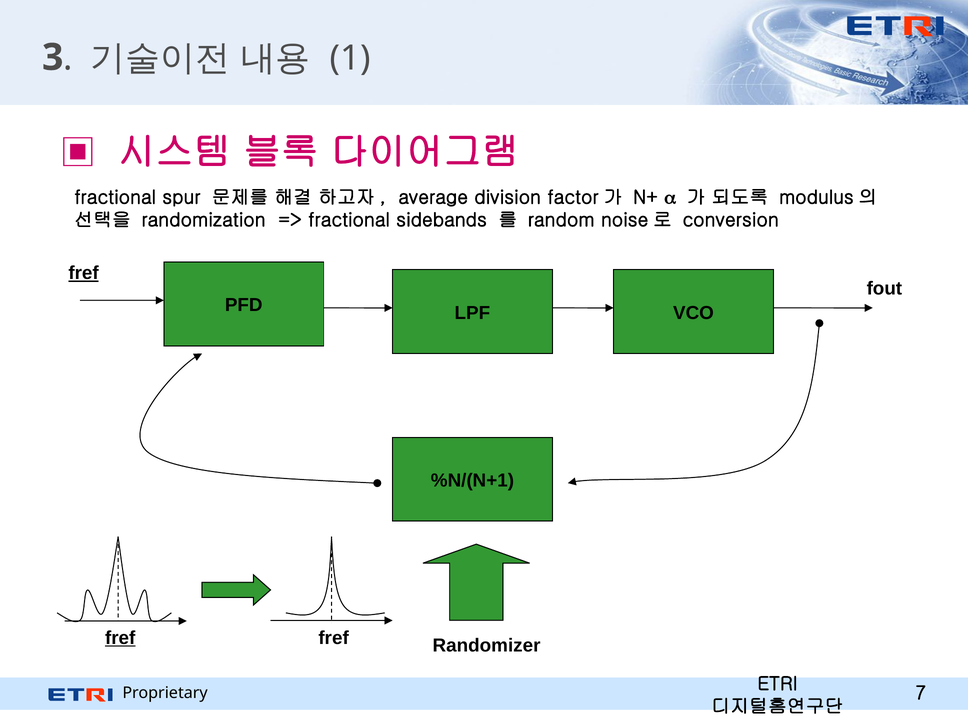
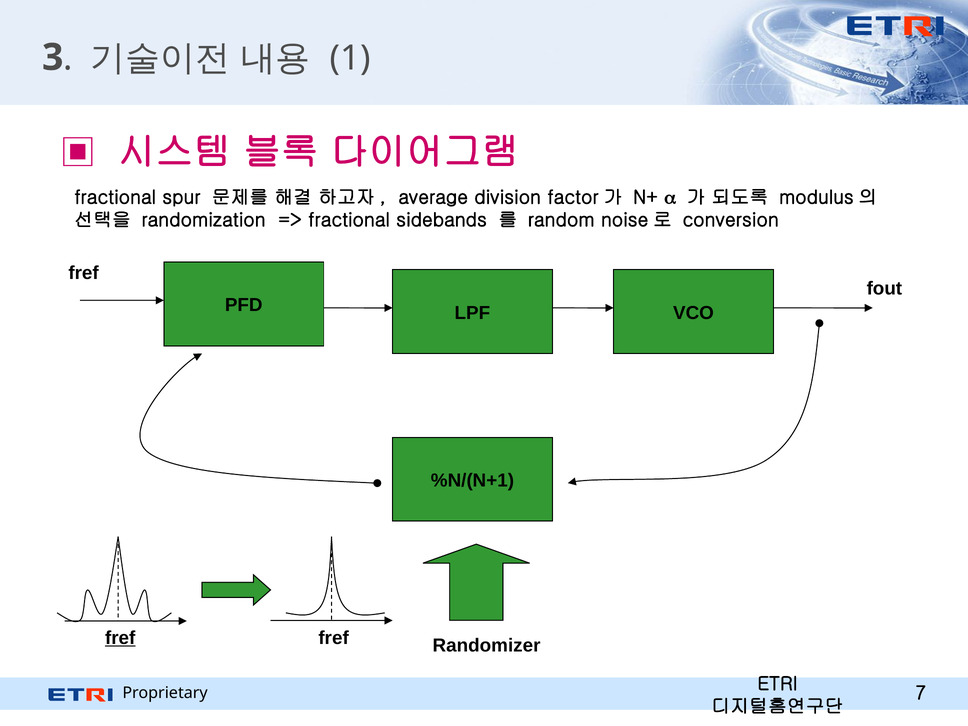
fref at (84, 273) underline: present -> none
